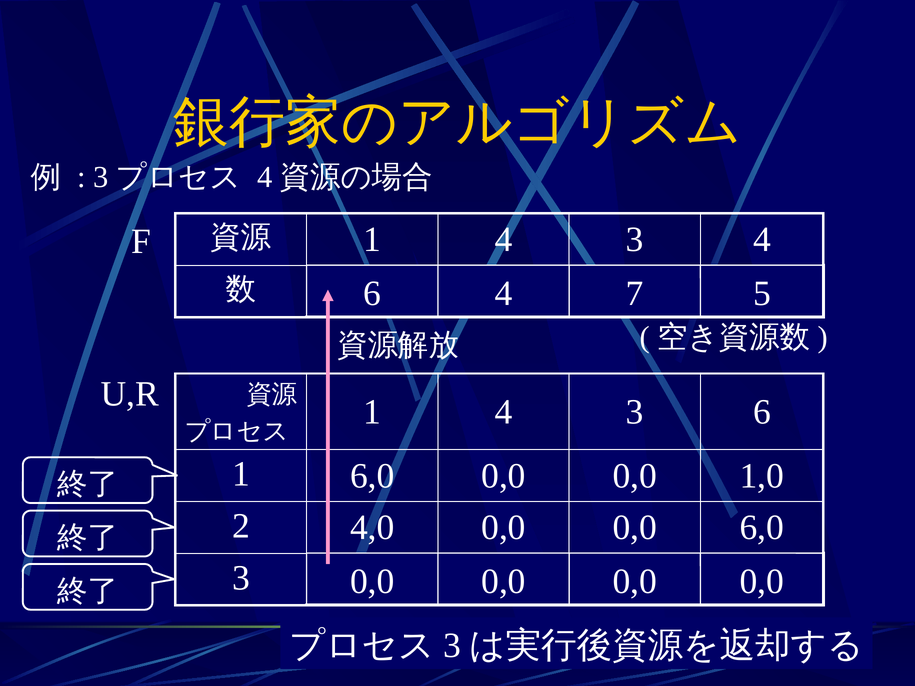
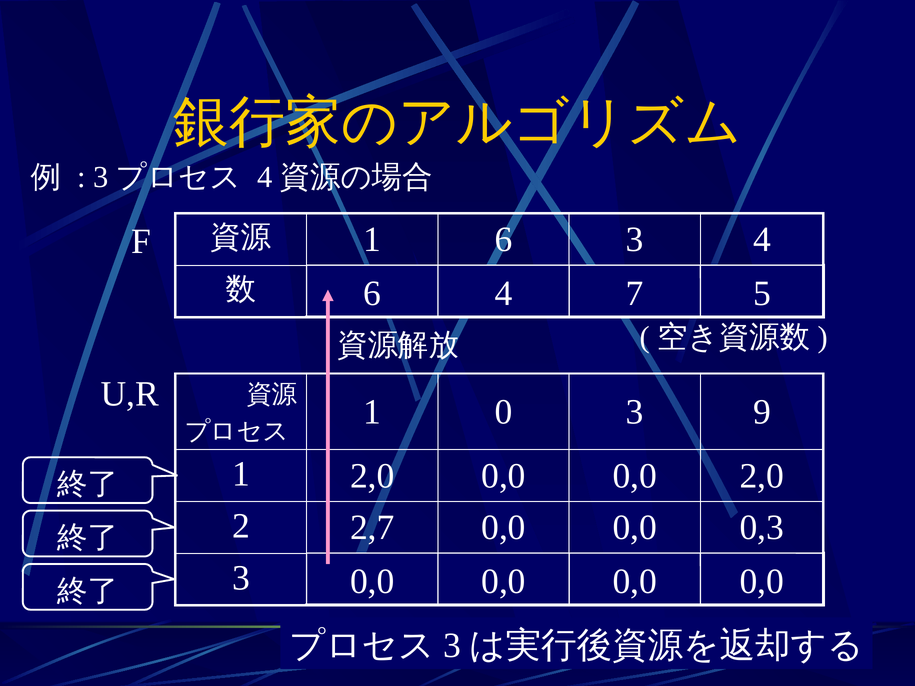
4 at (504, 240): 4 -> 6
4 at (504, 412): 4 -> 0
3 6: 6 -> 9
1 6,0: 6,0 -> 2,0
0,0 1,0: 1,0 -> 2,0
4,0: 4,0 -> 2,7
0,0 6,0: 6,0 -> 0,3
